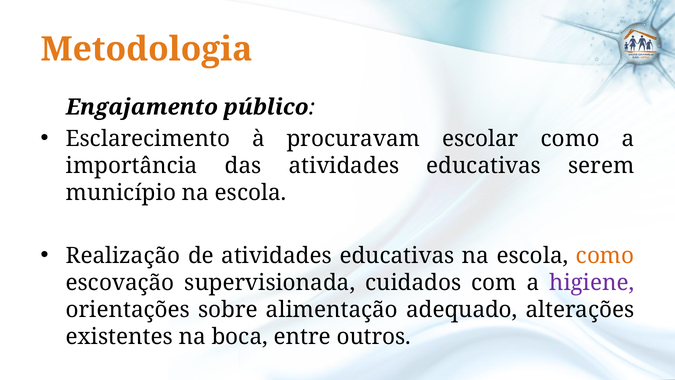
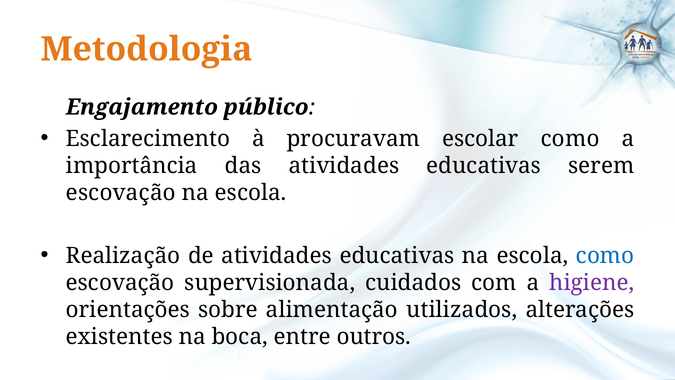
município at (121, 193): município -> escovação
como at (605, 256) colour: orange -> blue
adequado: adequado -> utilizados
